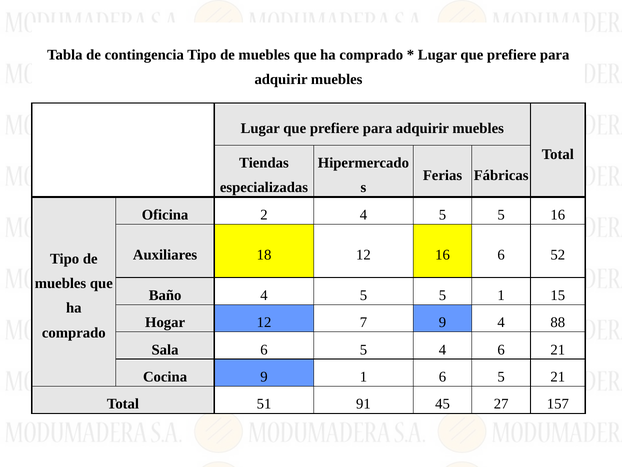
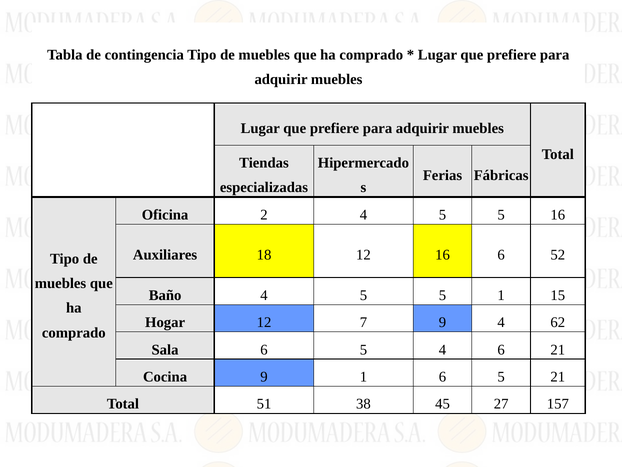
88: 88 -> 62
91: 91 -> 38
